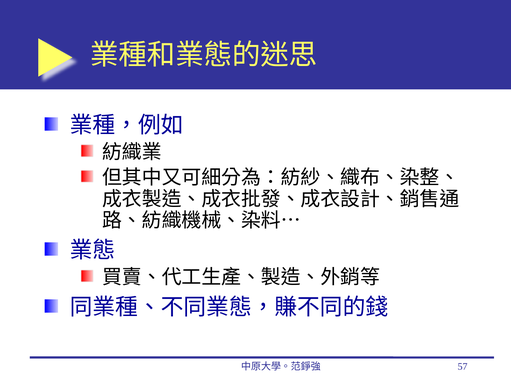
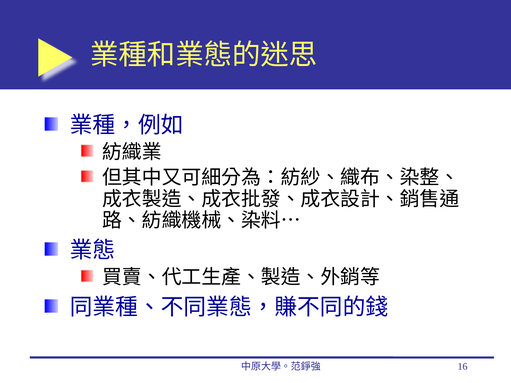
57: 57 -> 16
